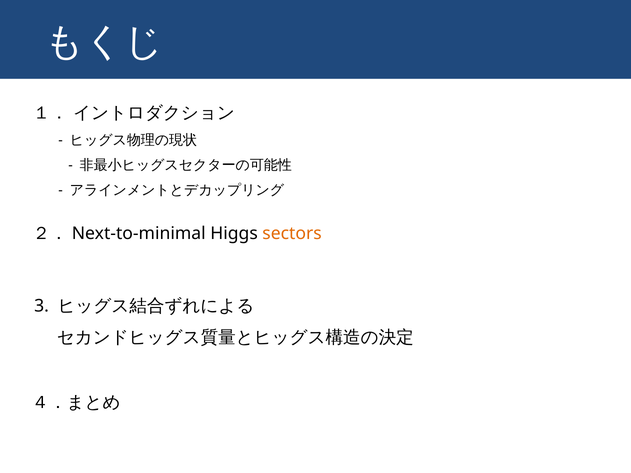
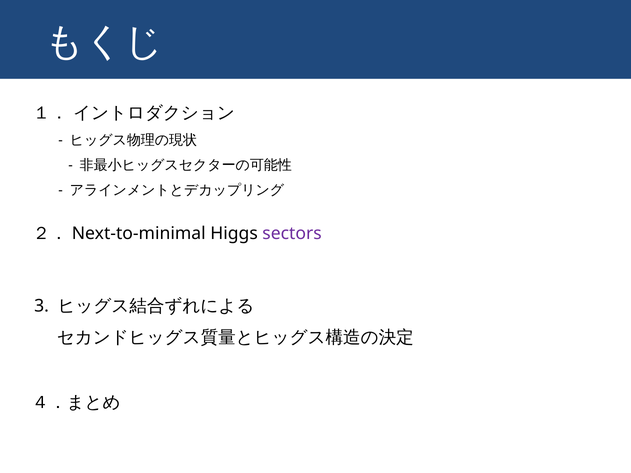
sectors colour: orange -> purple
